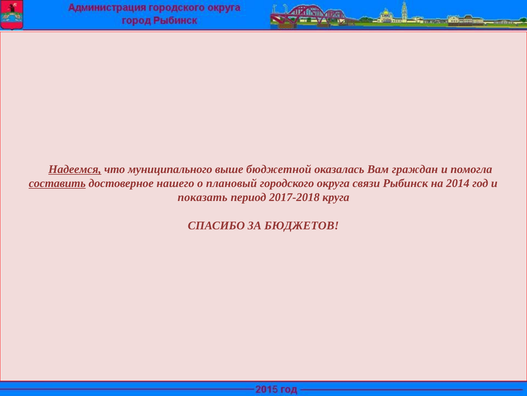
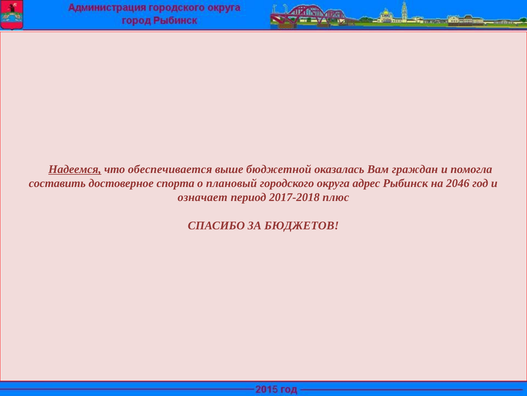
муниципального: муниципального -> обеспечивается
составить underline: present -> none
нашего: нашего -> спорта
связи: связи -> адрес
2014: 2014 -> 2046
показать: показать -> означает
круга: круга -> плюс
